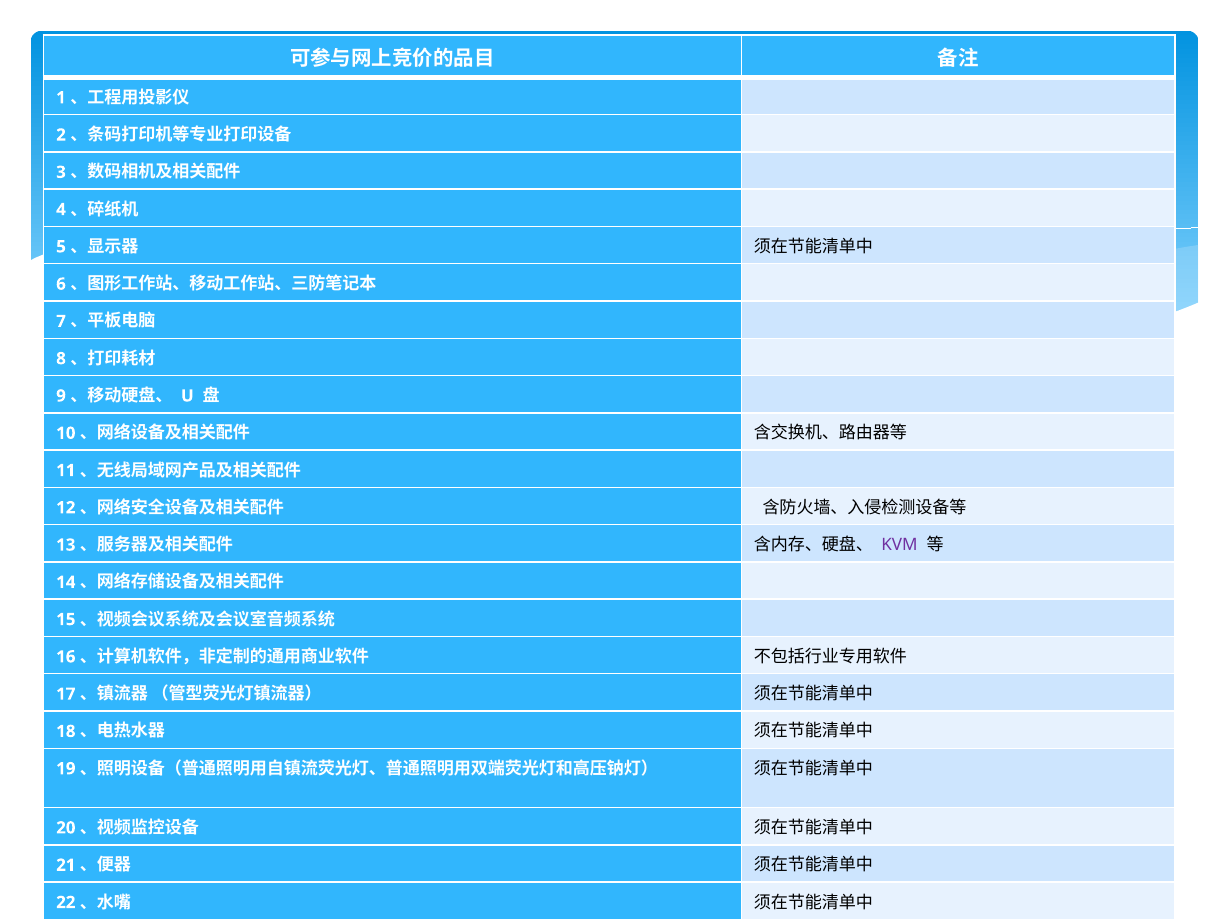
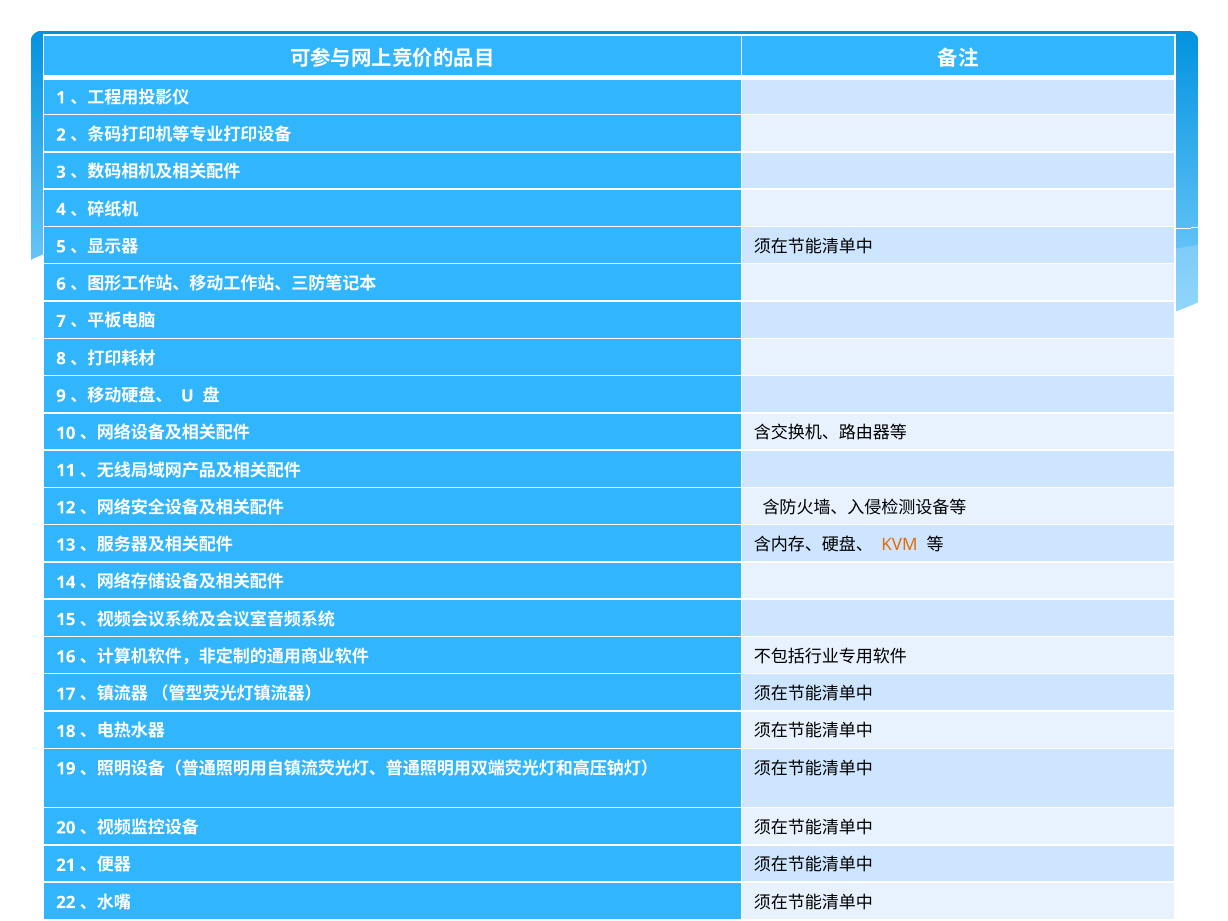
KVM colour: purple -> orange
